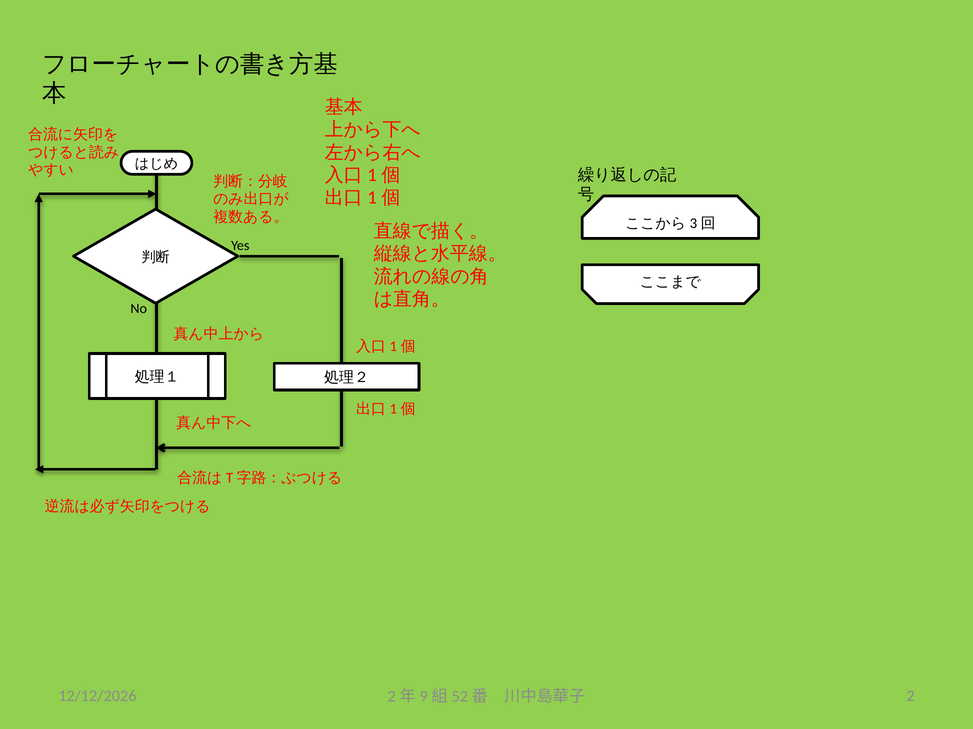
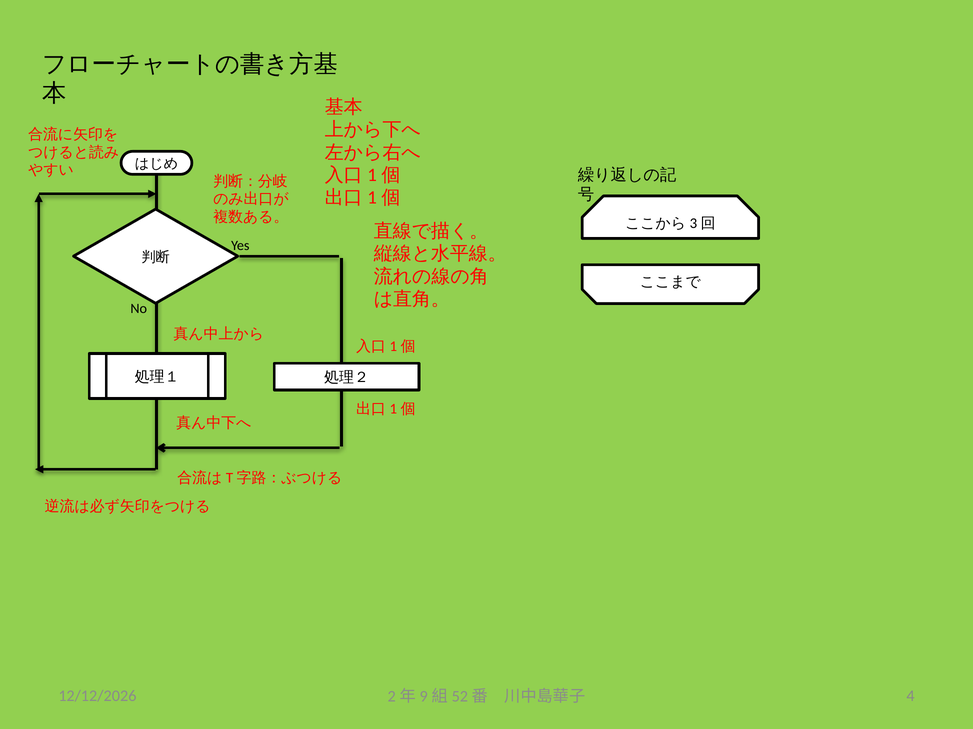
2: 2 -> 4
